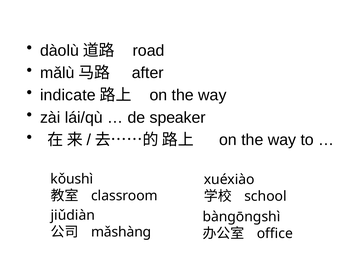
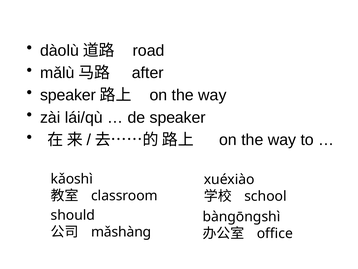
indicate at (68, 95): indicate -> speaker
kǒushì: kǒushì -> kǎoshì
jiǔdiàn: jiǔdiàn -> should
